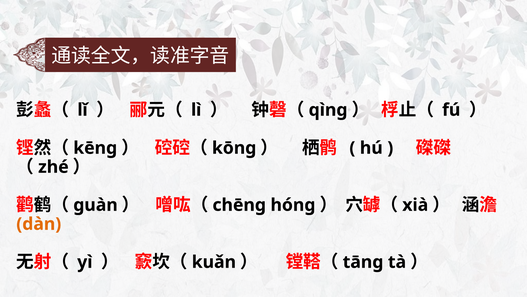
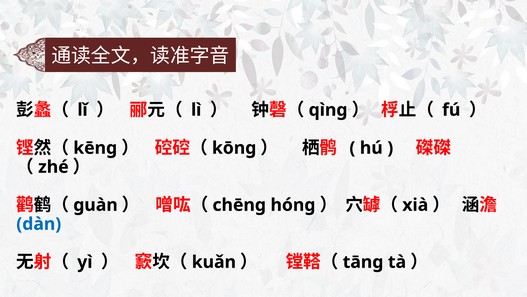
dàn colour: orange -> blue
